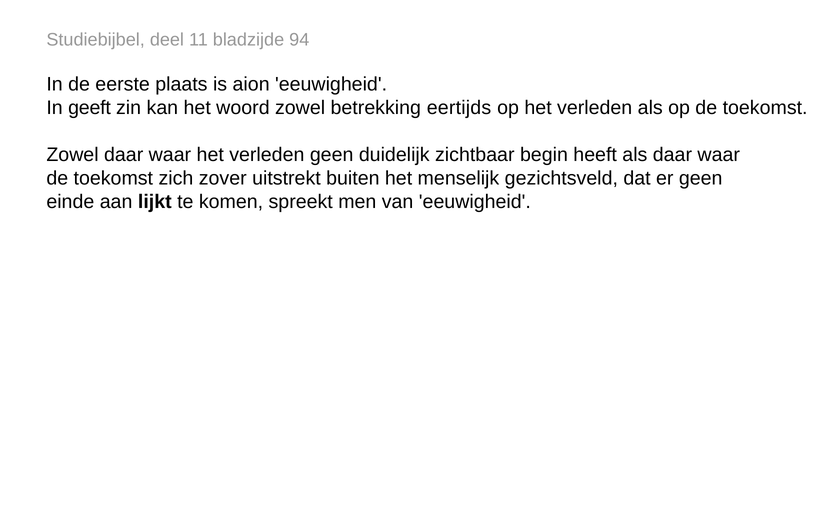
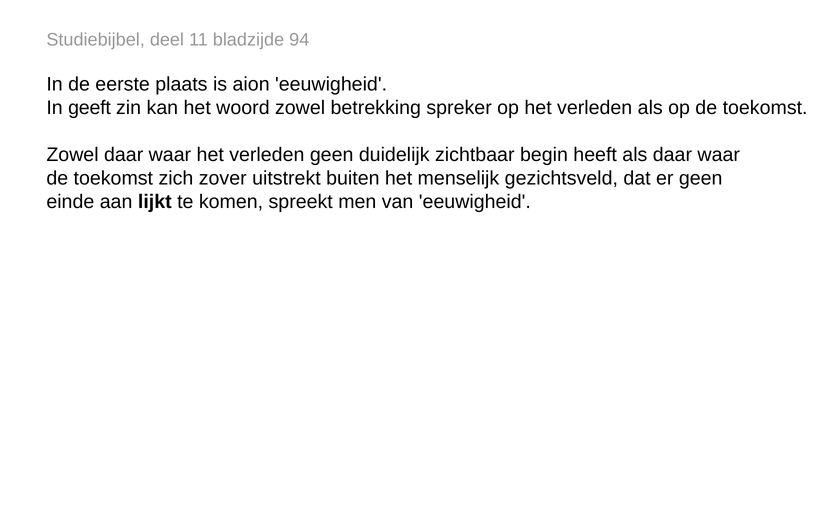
eertijds: eertijds -> spreker
